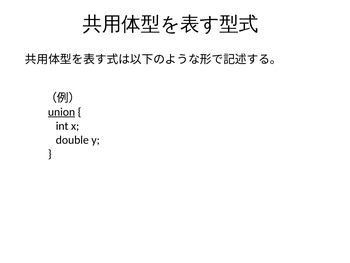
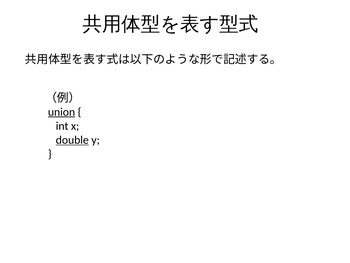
double underline: none -> present
